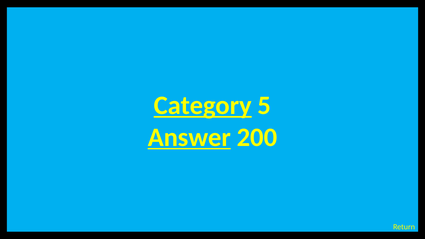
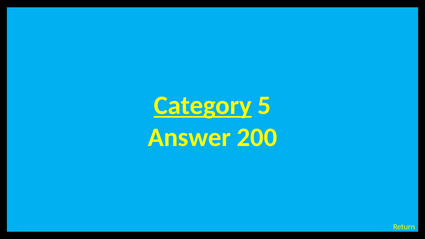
Answer at (189, 137) underline: present -> none
